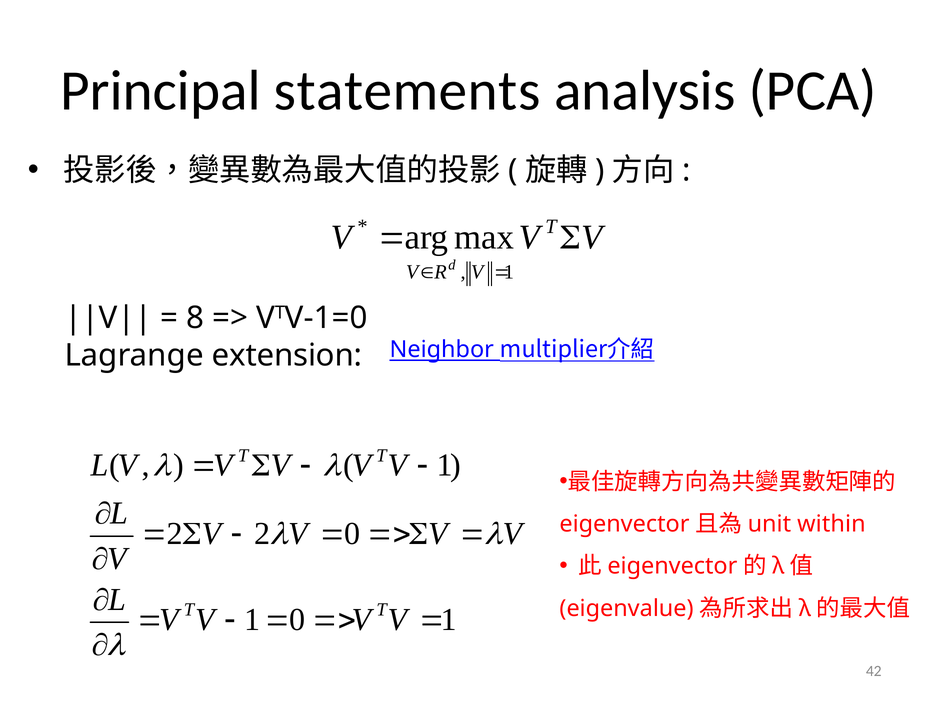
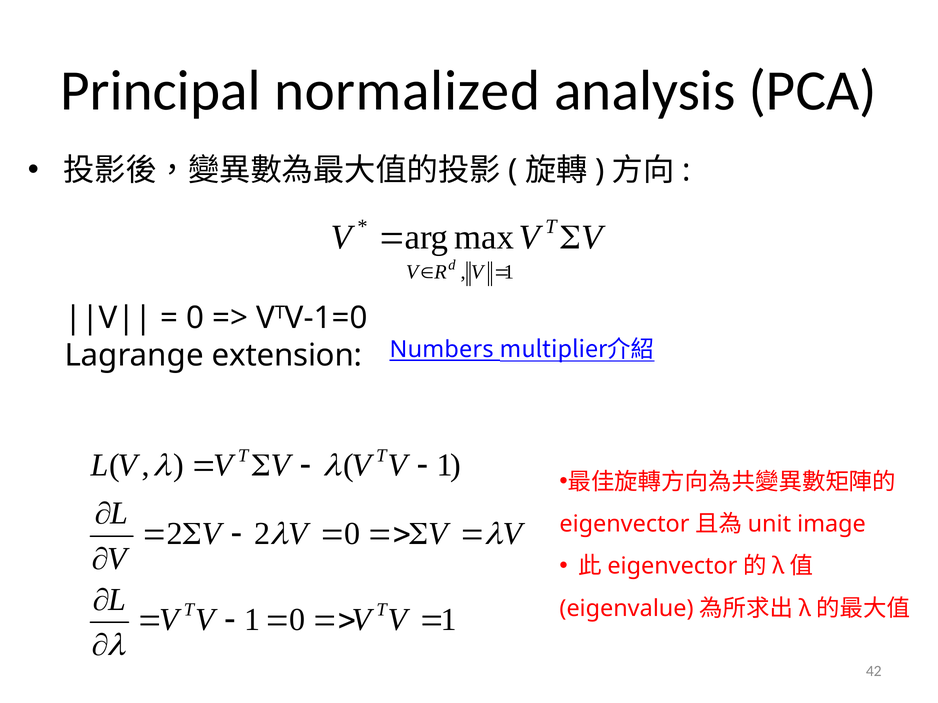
statements: statements -> normalized
8 at (195, 318): 8 -> 0
Neighbor: Neighbor -> Numbers
within: within -> image
